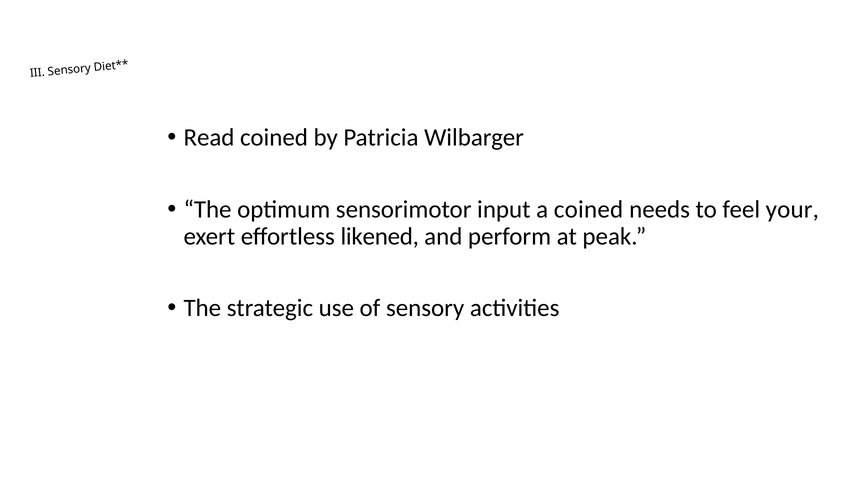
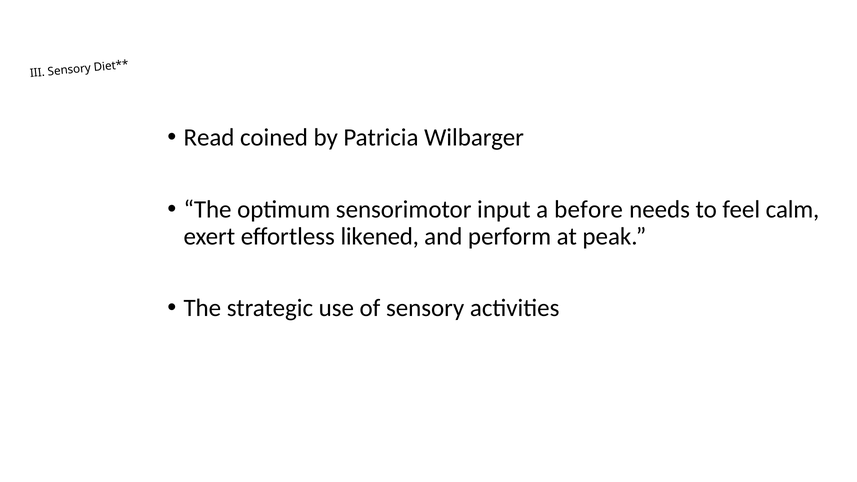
a coined: coined -> before
your: your -> calm
